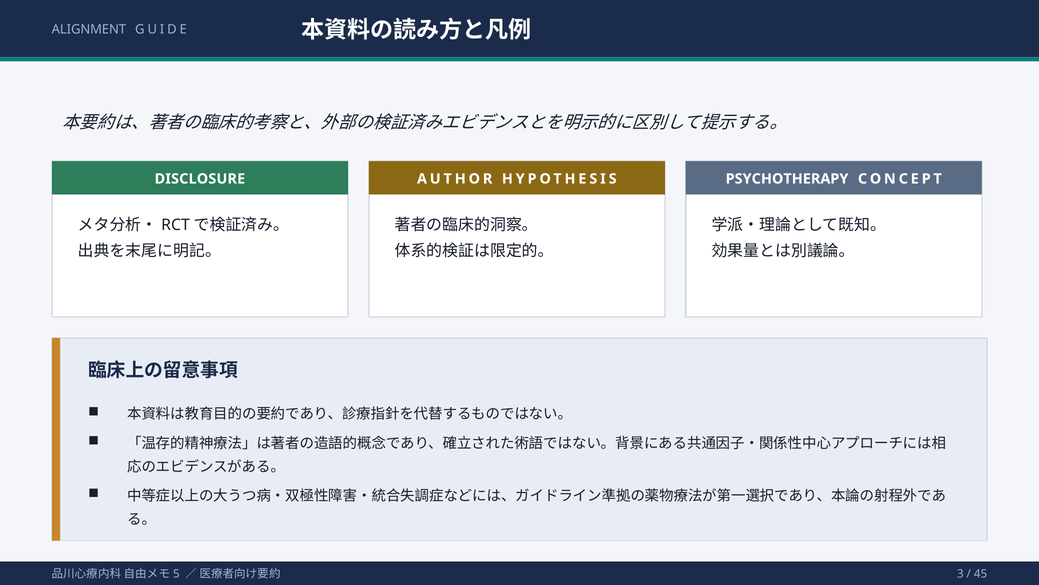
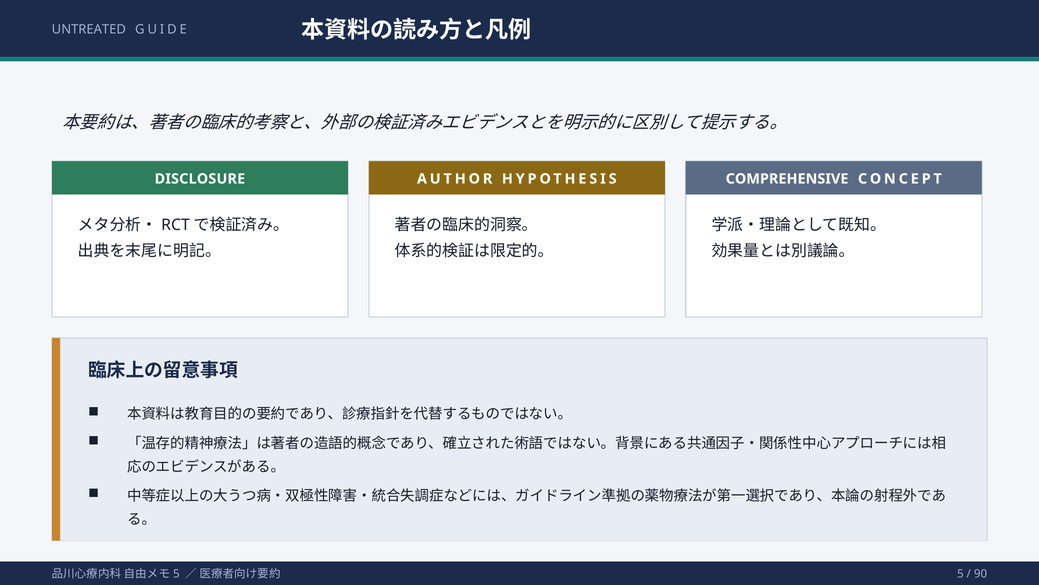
ALIGNMENT: ALIGNMENT -> UNTREATED
PSYCHOTHERAPY: PSYCHOTHERAPY -> COMPREHENSIVE
3 at (960, 574): 3 -> 5
45: 45 -> 90
